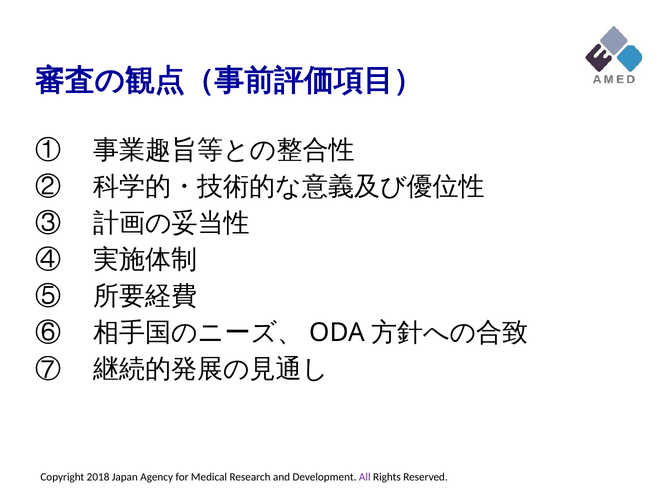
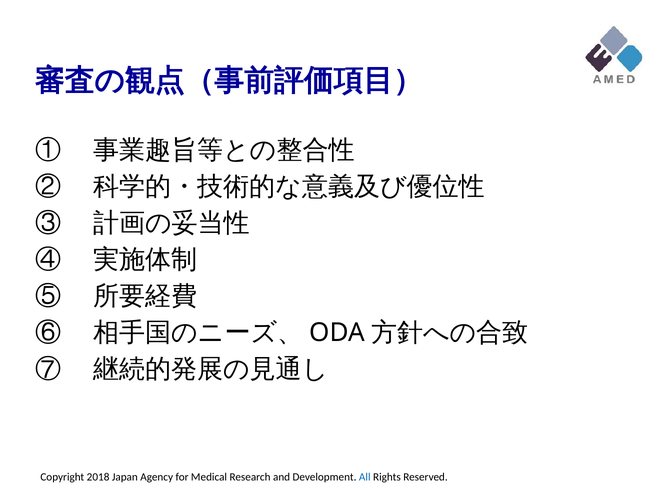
All at (365, 477) colour: purple -> blue
